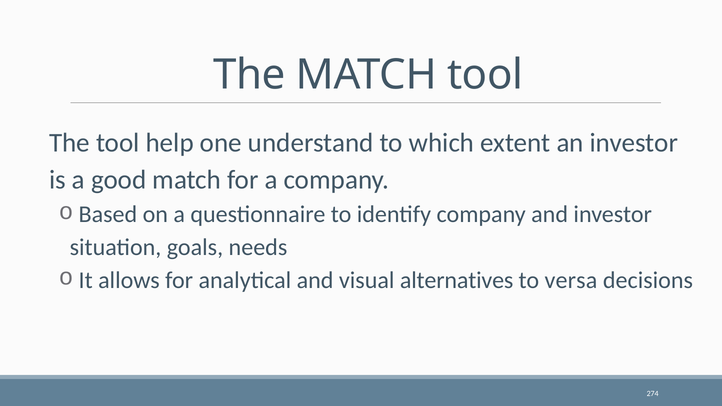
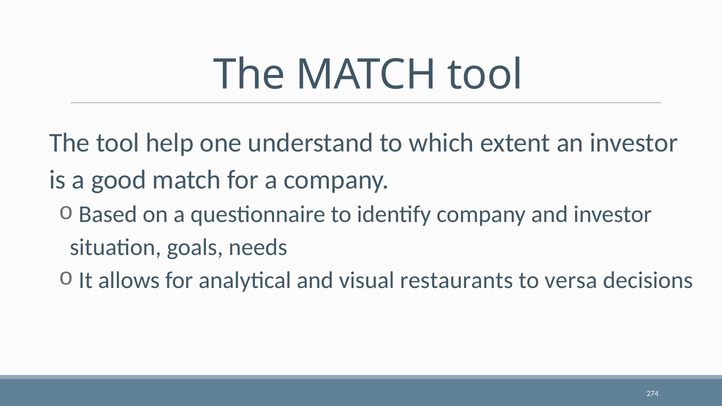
alternatives: alternatives -> restaurants
